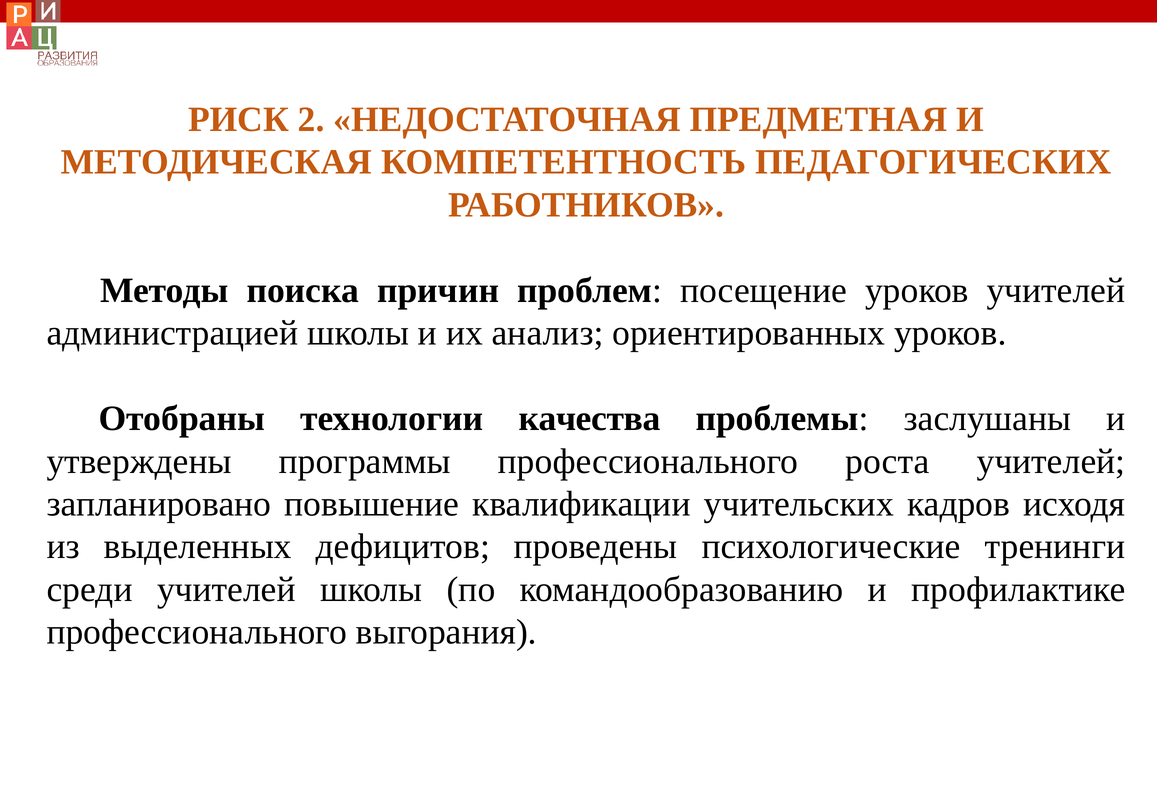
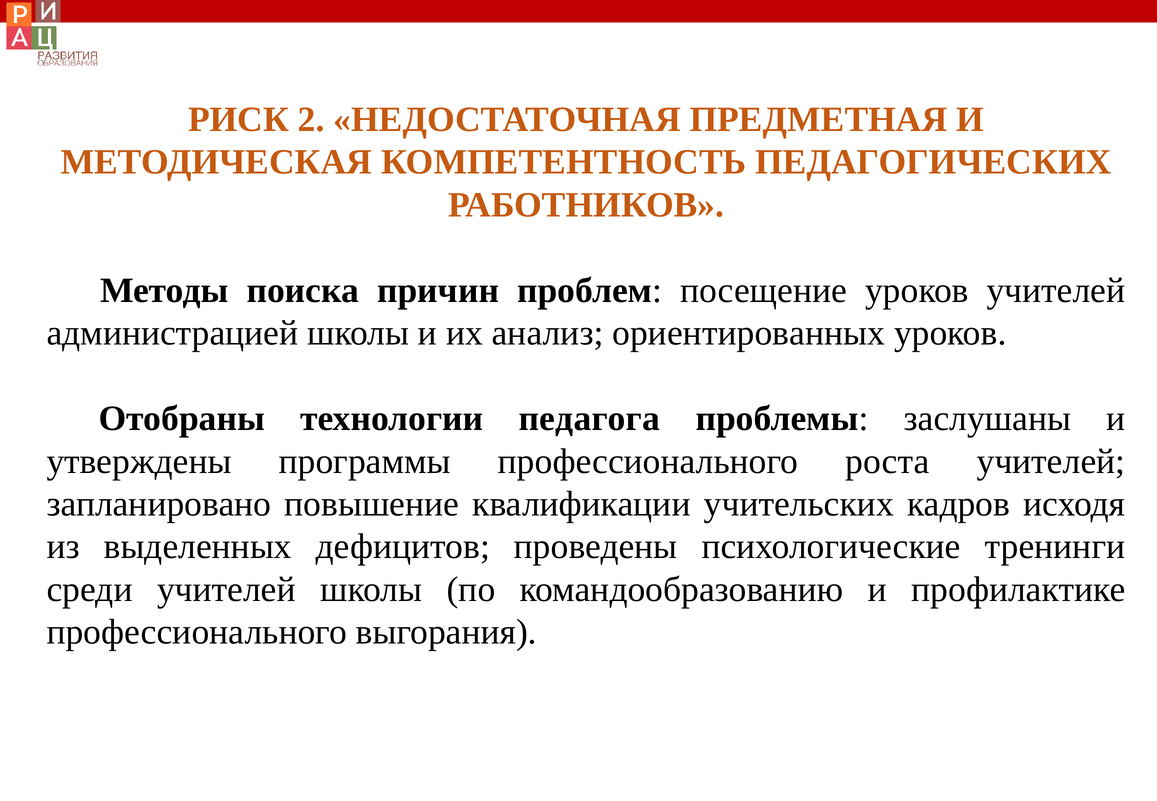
качества: качества -> педагога
